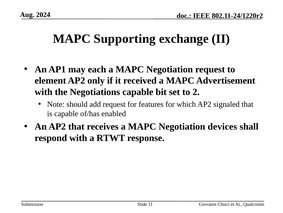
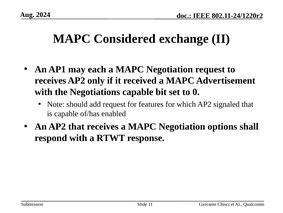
Supporting: Supporting -> Considered
element at (50, 80): element -> receives
2: 2 -> 0
devices: devices -> options
